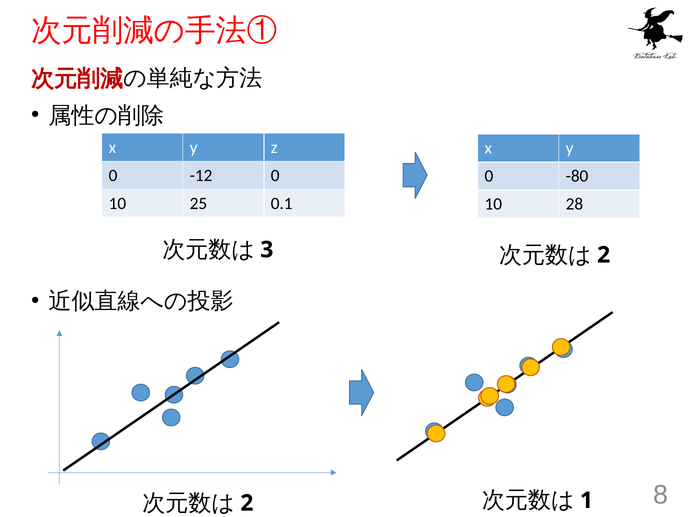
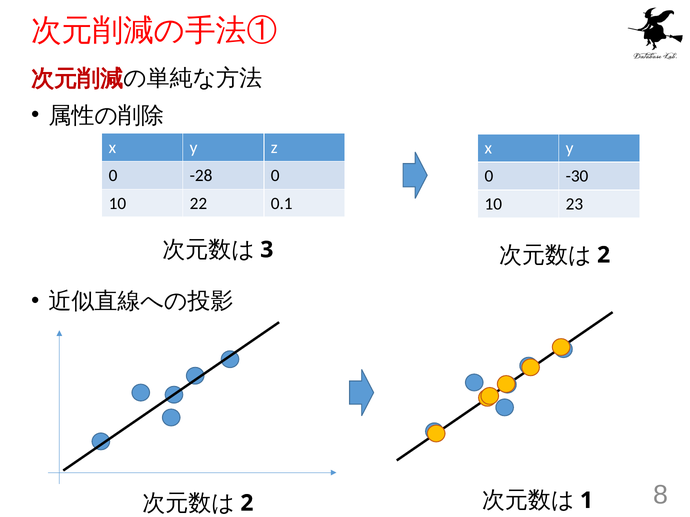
-12: -12 -> -28
-80: -80 -> -30
25: 25 -> 22
28: 28 -> 23
